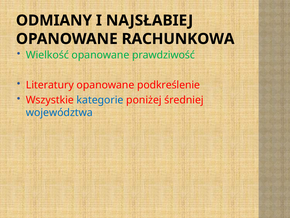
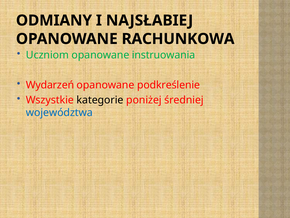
Wielkość: Wielkość -> Uczniom
prawdziwość: prawdziwość -> instruowania
Literatury: Literatury -> Wydarzeń
kategorie colour: blue -> black
